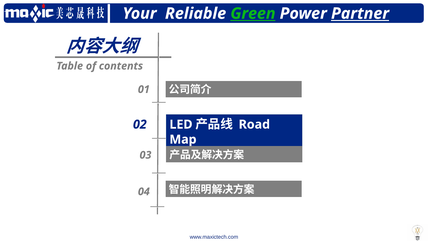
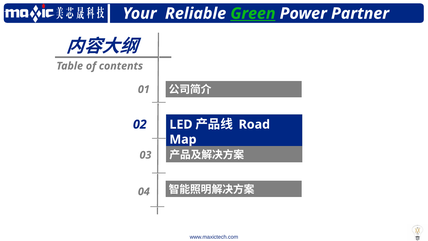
Partner underline: present -> none
